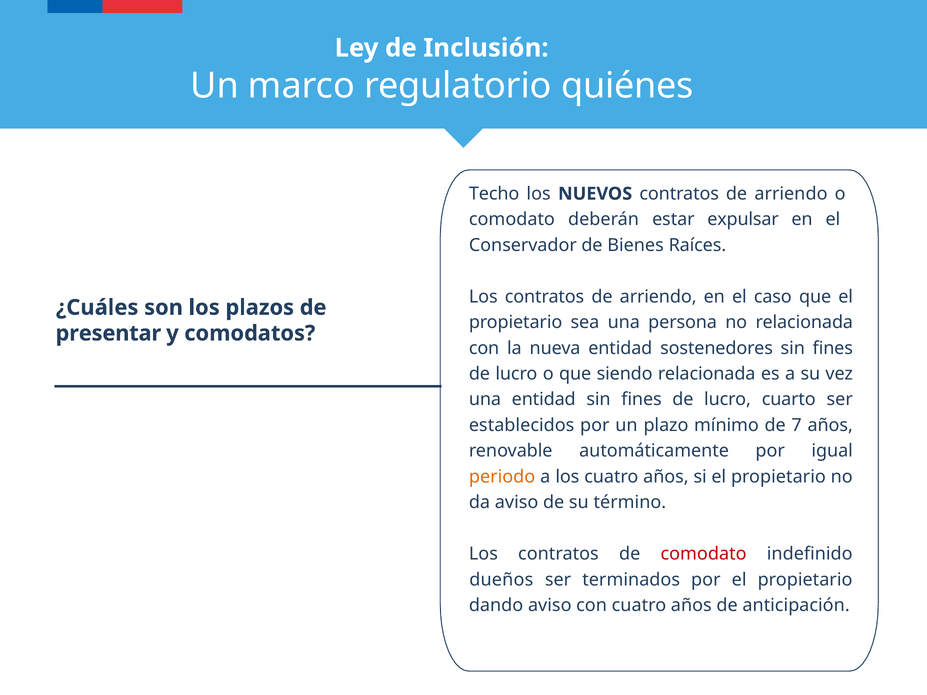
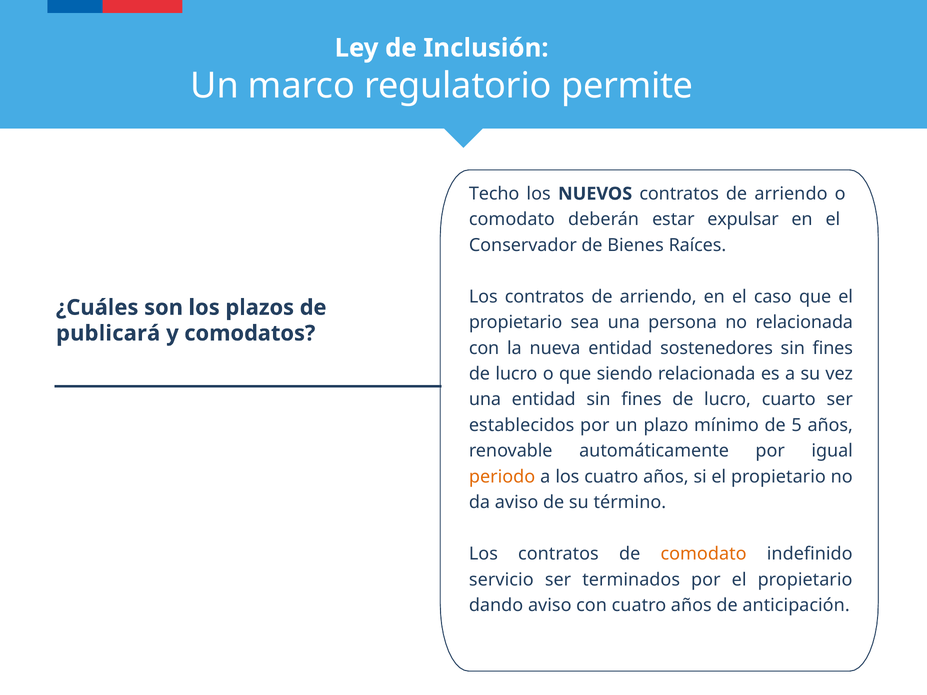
quiénes: quiénes -> permite
presentar: presentar -> publicará
7: 7 -> 5
comodato at (704, 554) colour: red -> orange
dueños: dueños -> servicio
